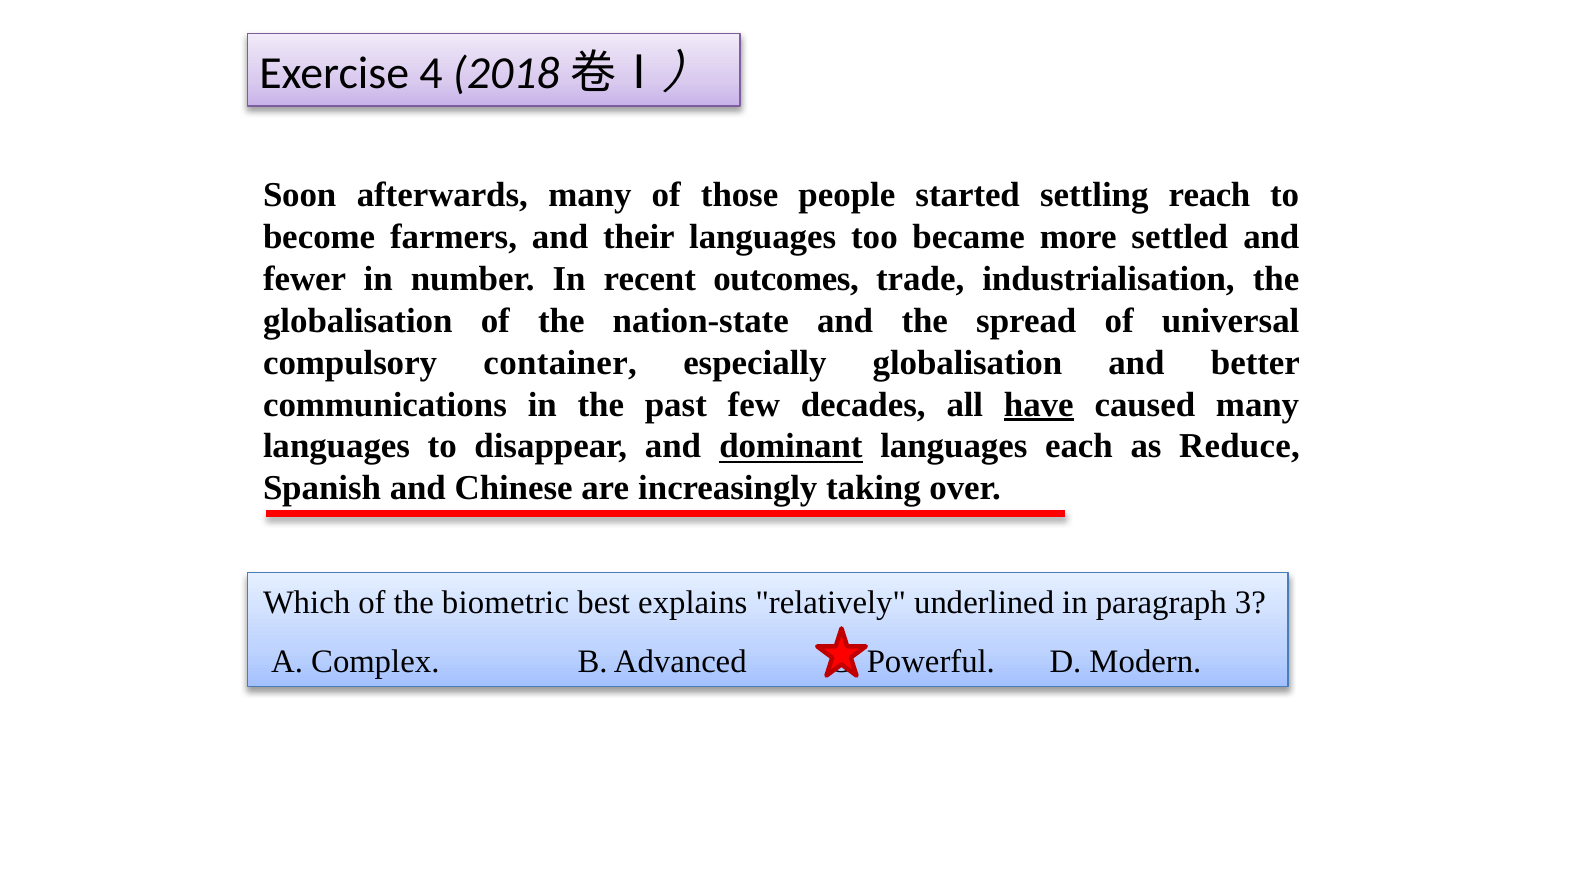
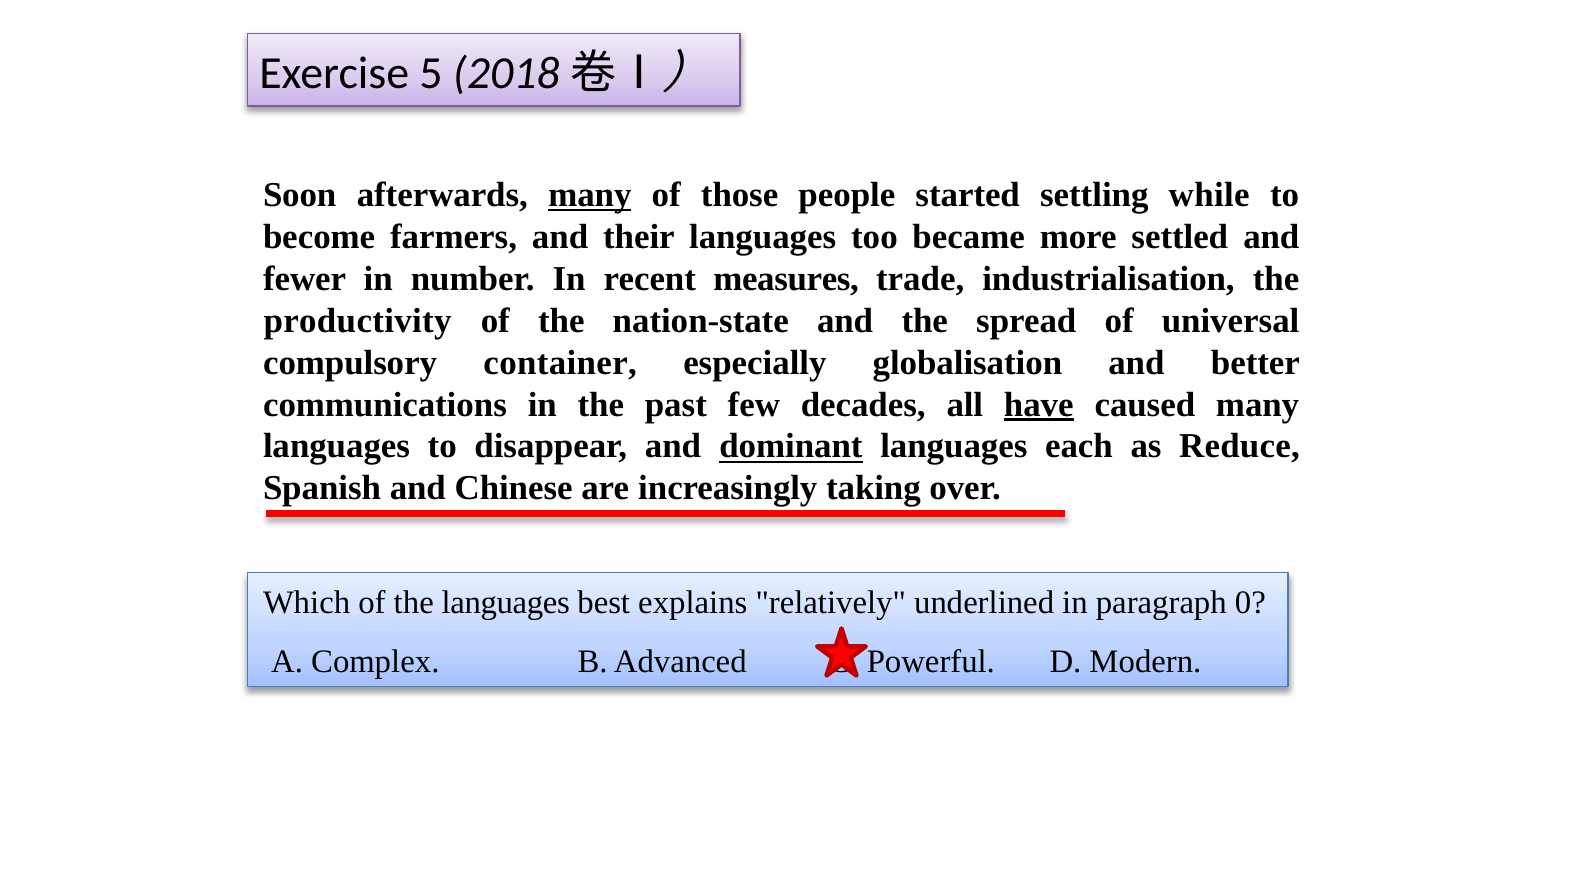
4: 4 -> 5
many at (590, 195) underline: none -> present
reach: reach -> while
outcomes: outcomes -> measures
globalisation at (358, 321): globalisation -> productivity
the biometric: biometric -> languages
3: 3 -> 0
